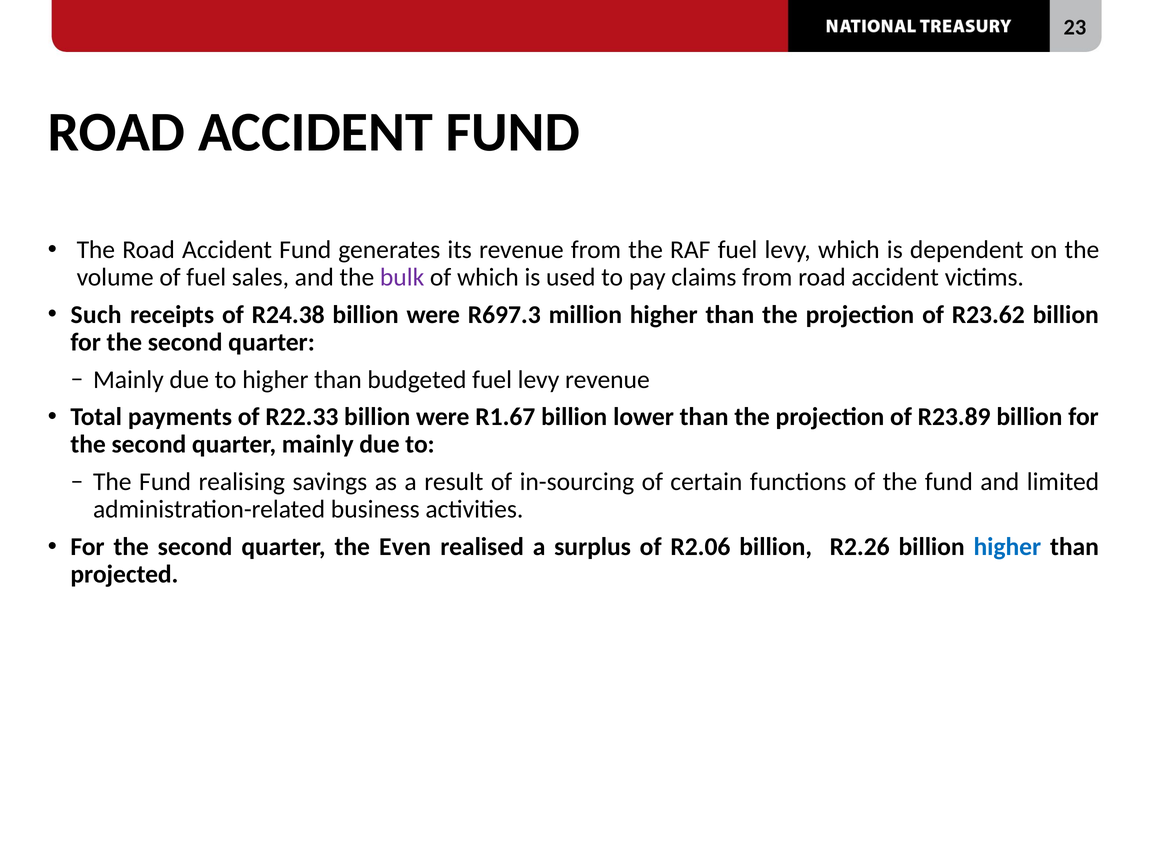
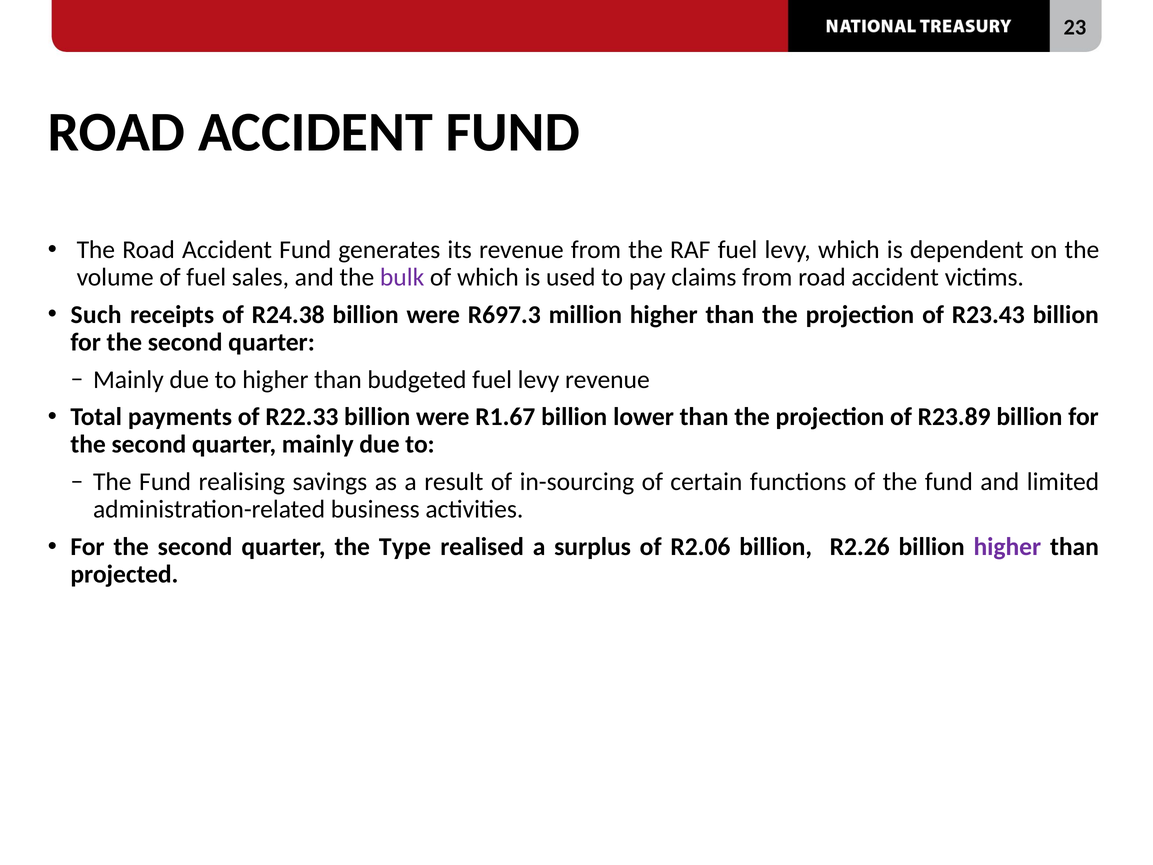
R23.62: R23.62 -> R23.43
Even: Even -> Type
higher at (1007, 547) colour: blue -> purple
